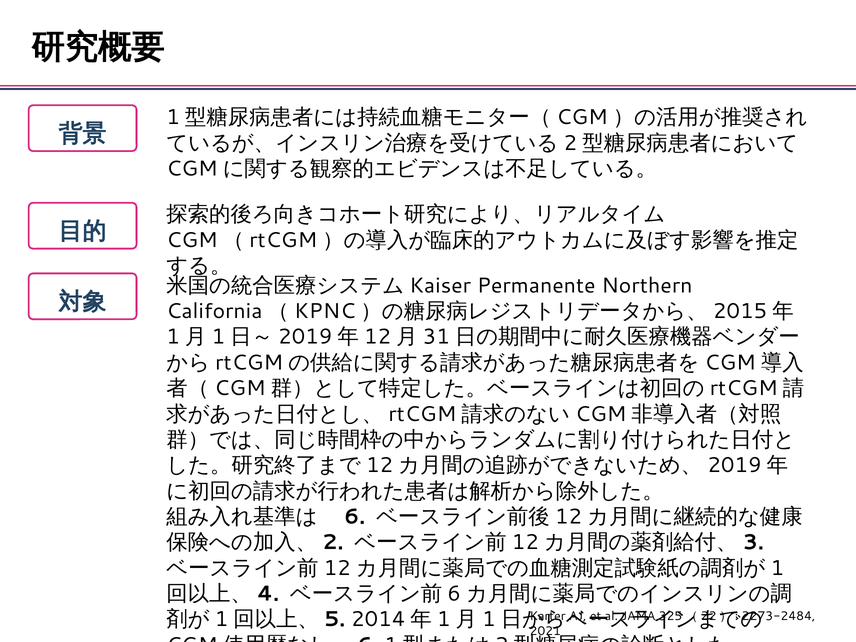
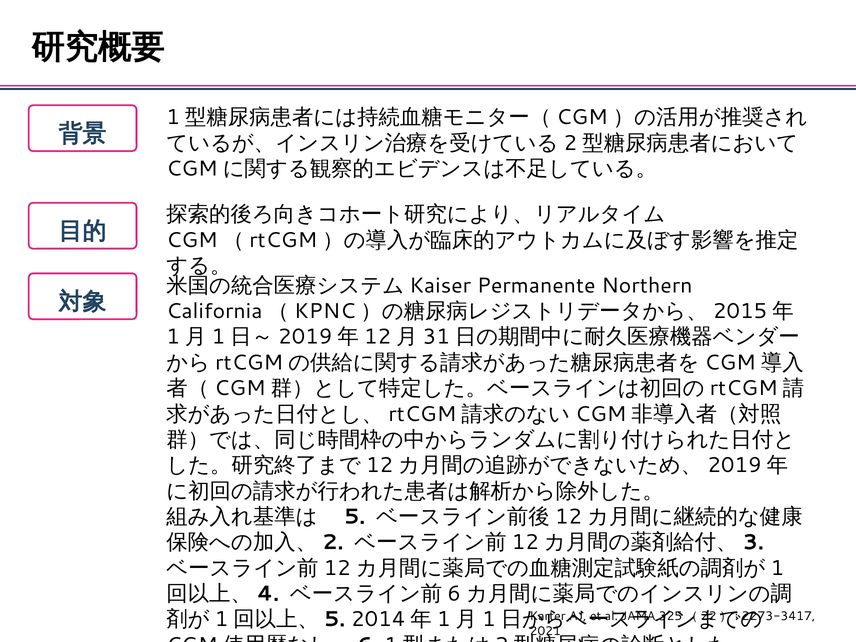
6: 6 -> 5
2273-2484: 2273-2484 -> 2273-3417
